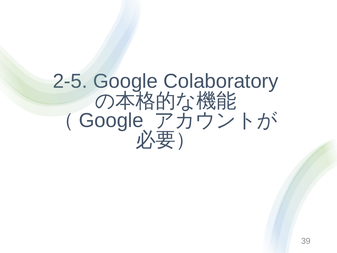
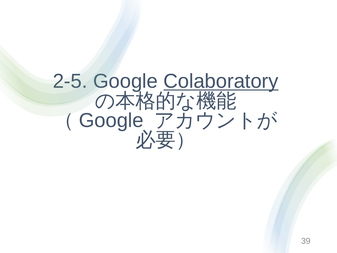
Colaboratory underline: none -> present
